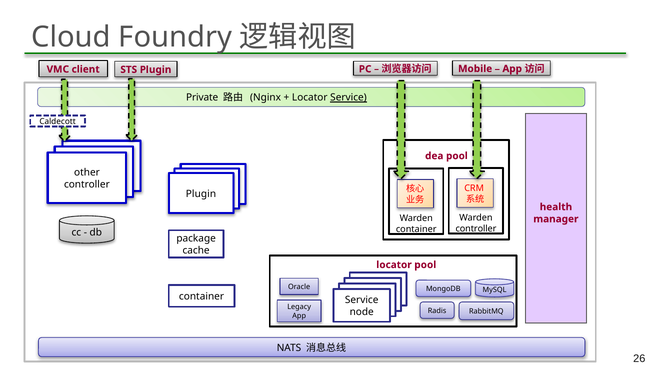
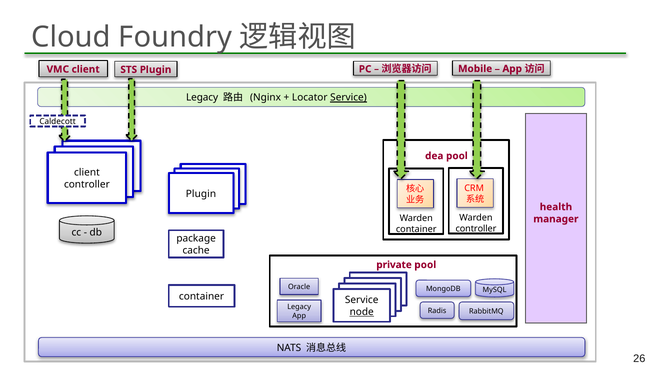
Private at (202, 98): Private -> Legacy
other at (87, 172): other -> client
locator at (394, 265): locator -> private
node underline: none -> present
